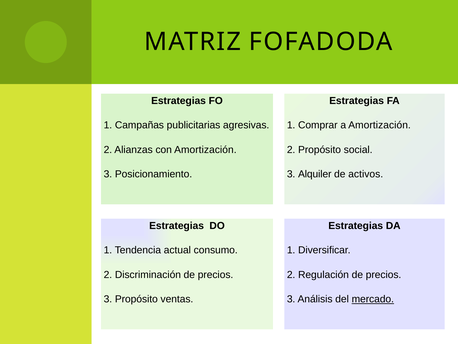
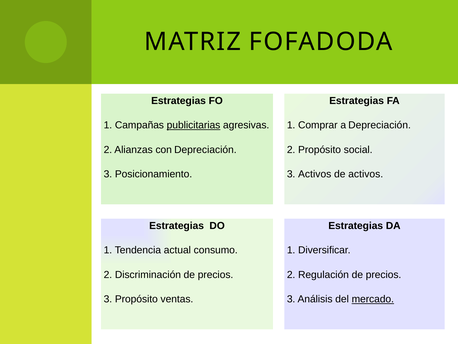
publicitarias underline: none -> present
a Amortización: Amortización -> Depreciación
con Amortización: Amortización -> Depreciación
3 Alquiler: Alquiler -> Activos
